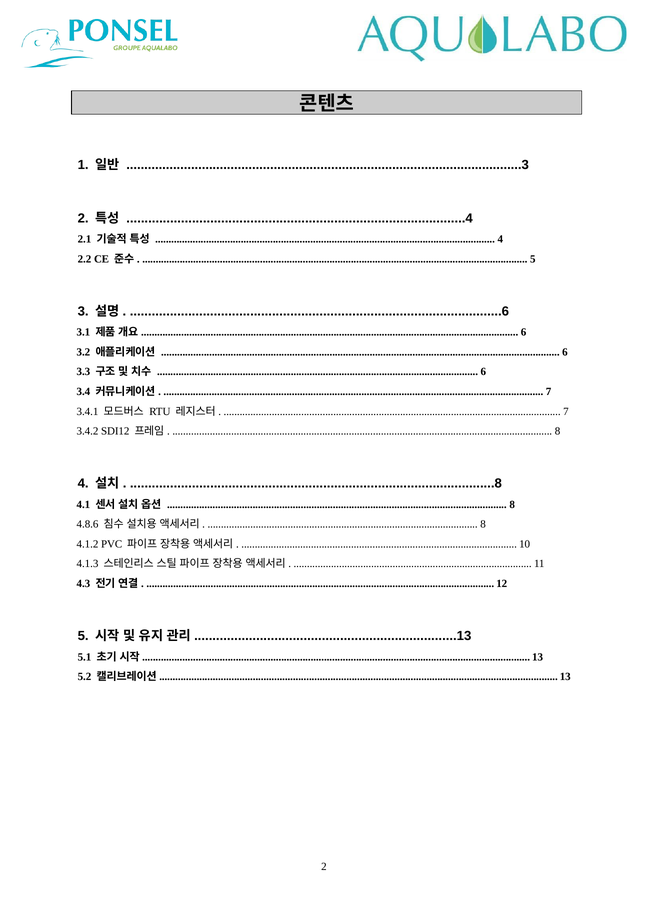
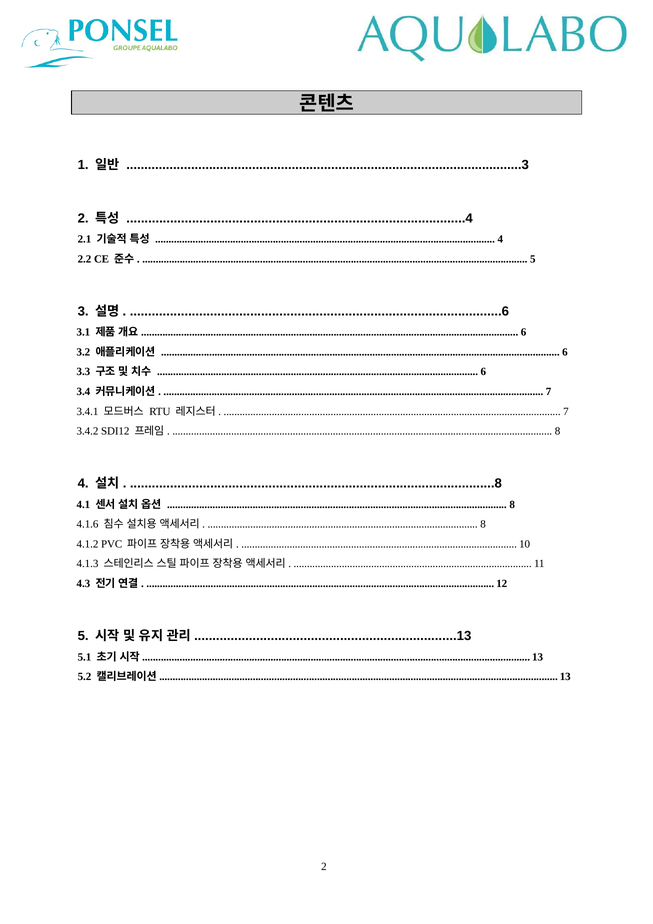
4.8.6: 4.8.6 -> 4.1.6
